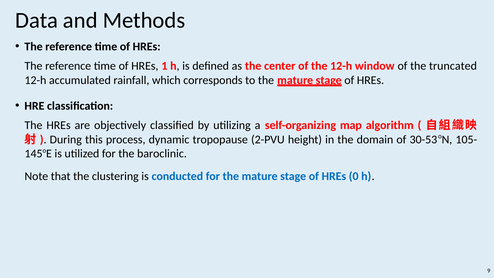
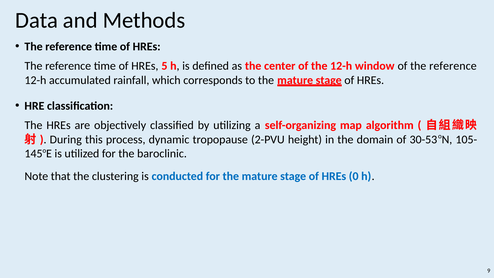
1: 1 -> 5
of the truncated: truncated -> reference
